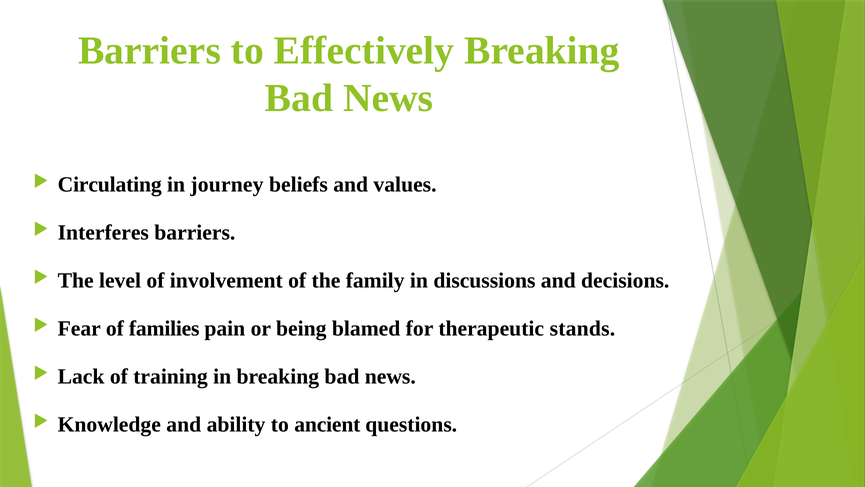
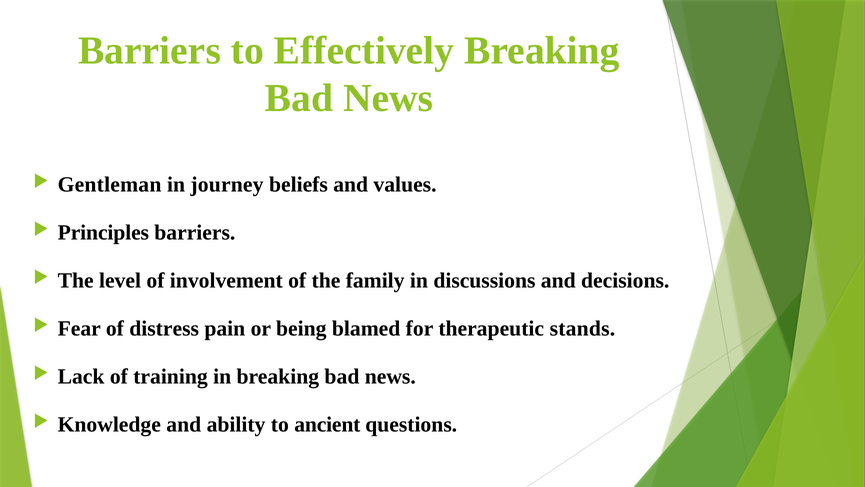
Circulating: Circulating -> Gentleman
Interferes: Interferes -> Principles
families: families -> distress
